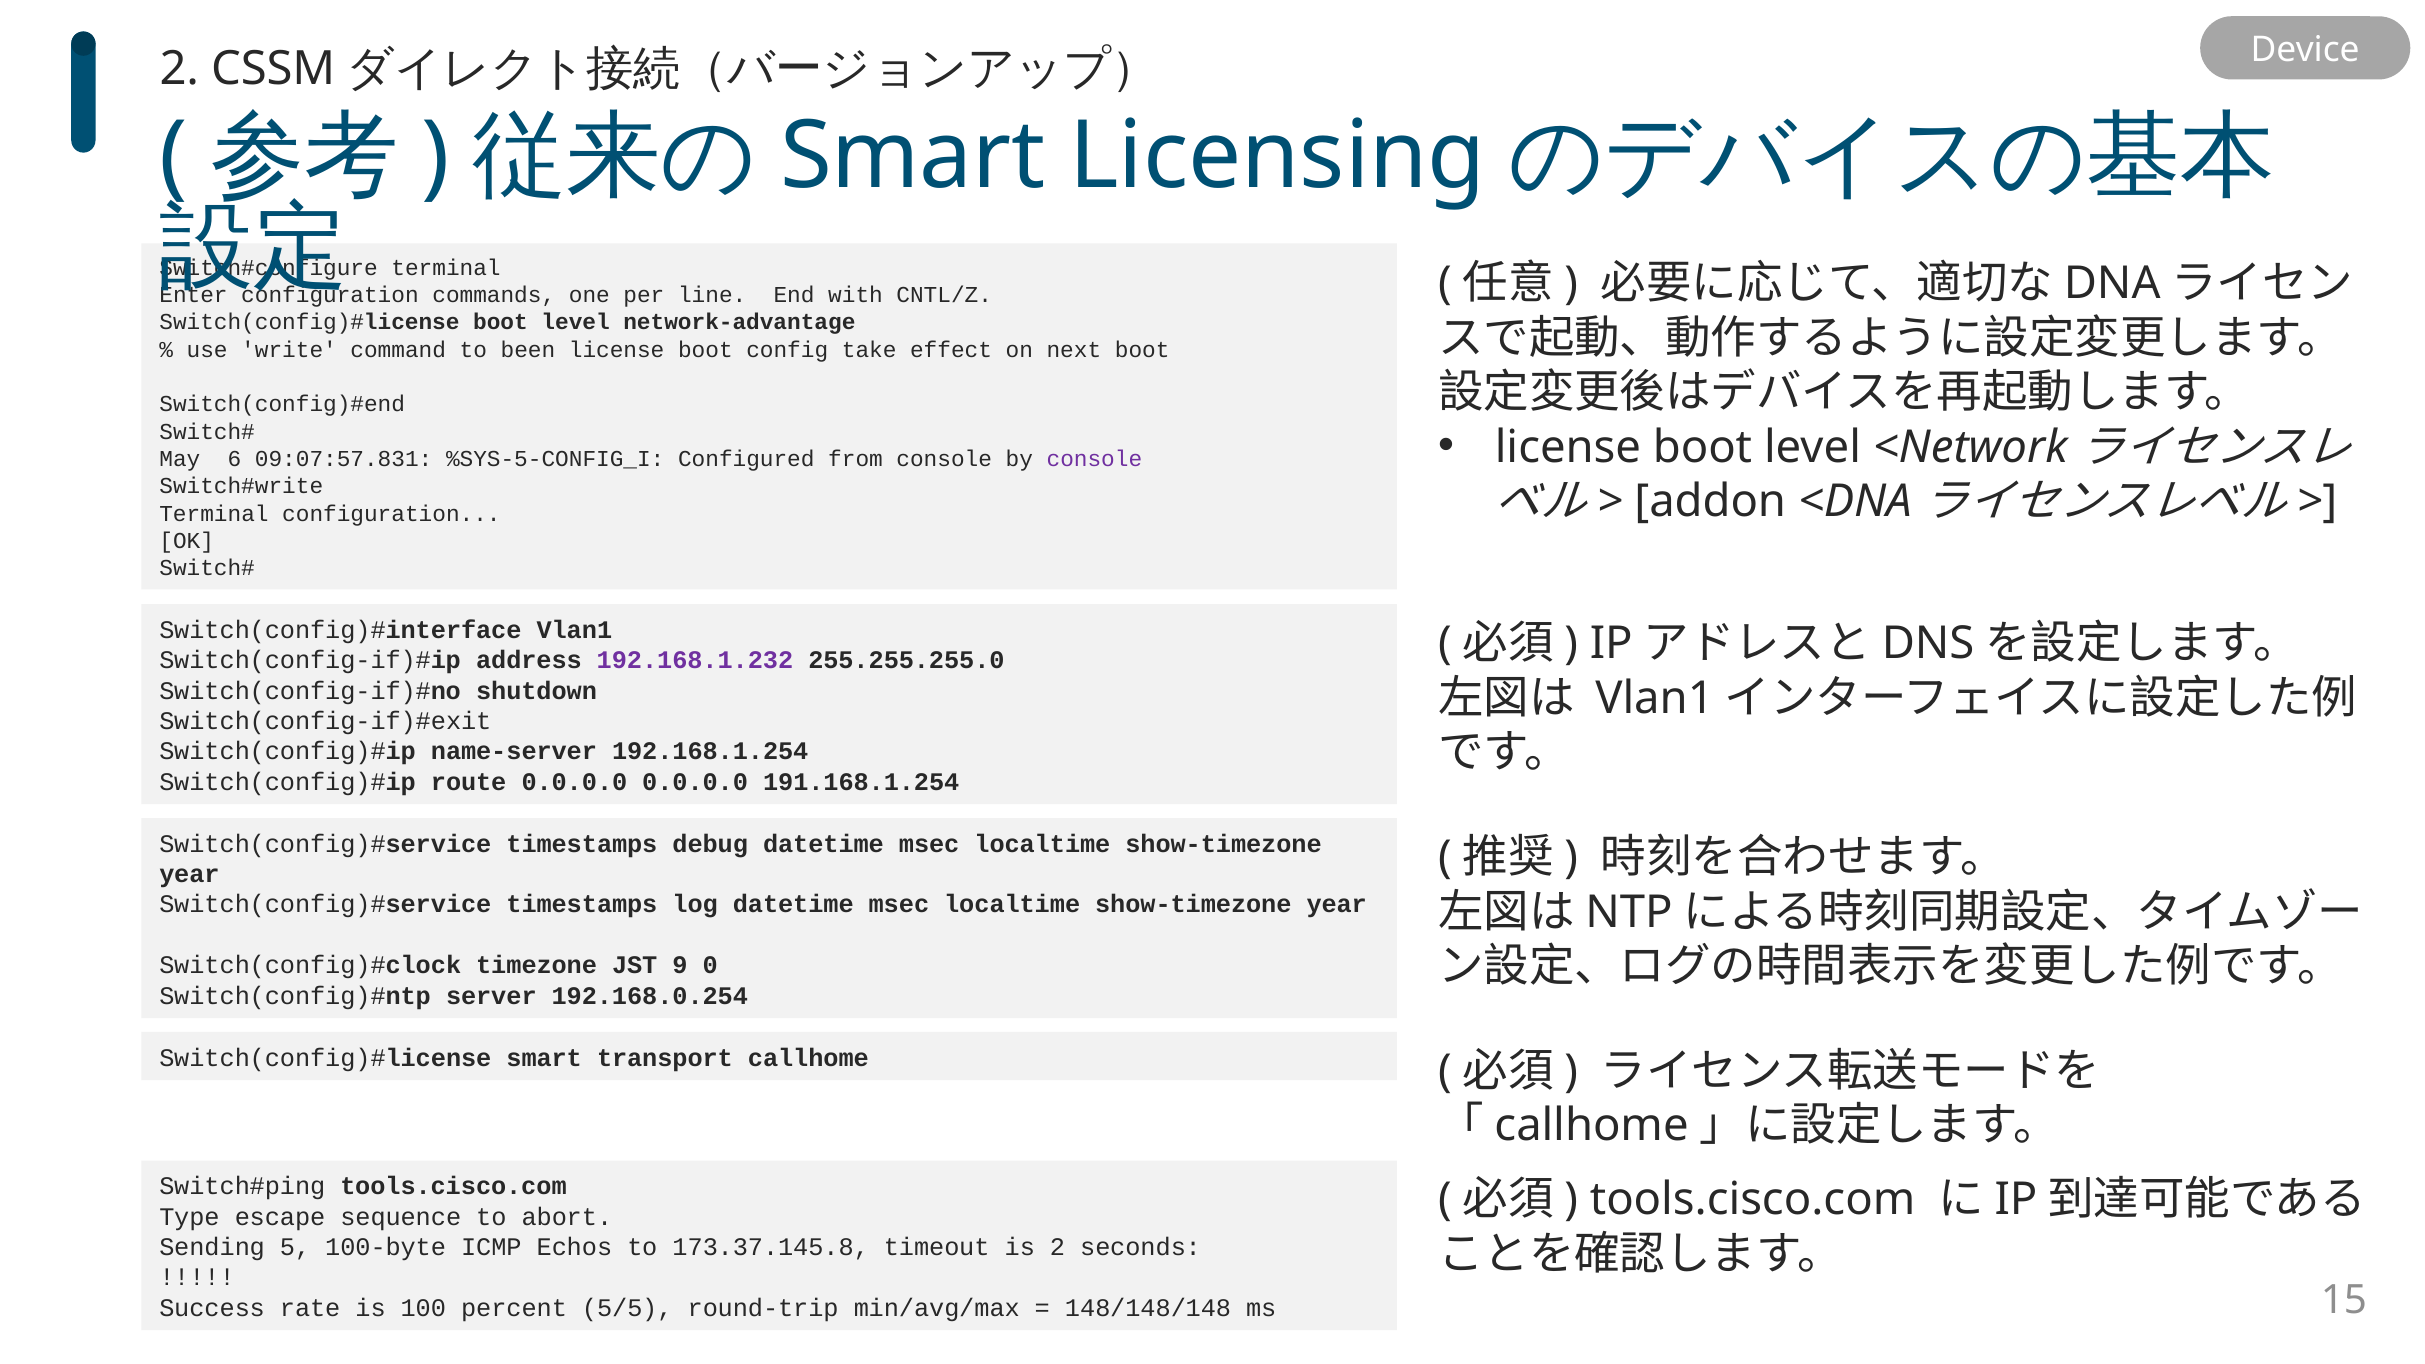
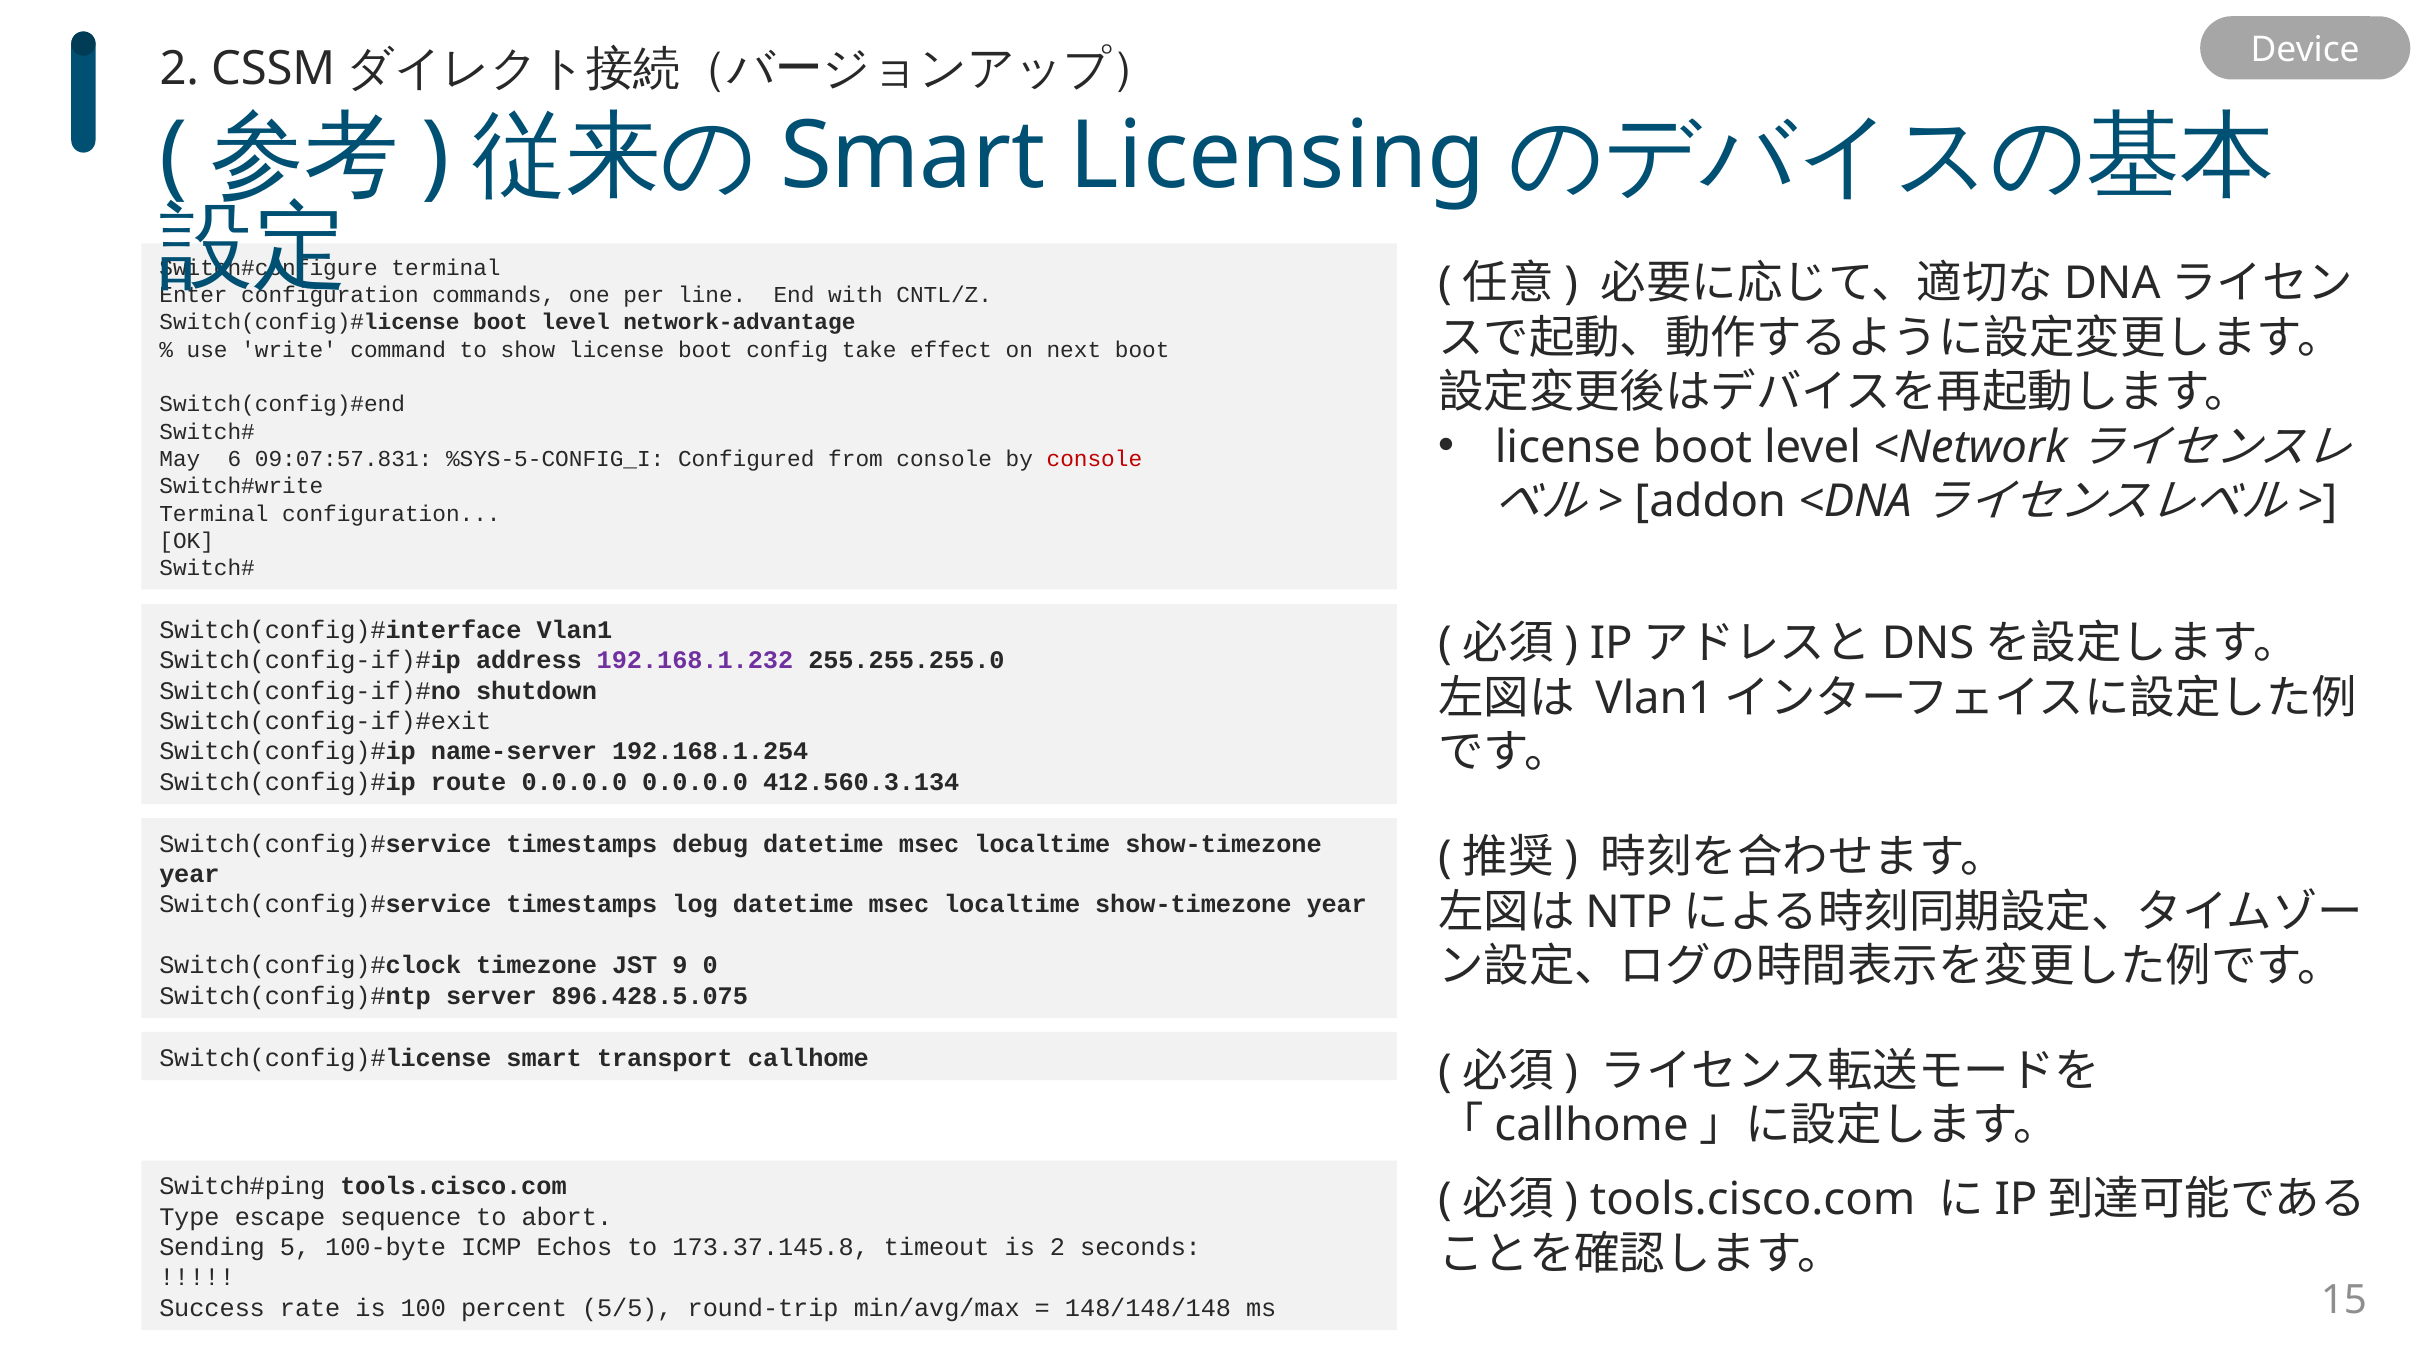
been: been -> show
console at (1094, 459) colour: purple -> red
191.168.1.254: 191.168.1.254 -> 412.560.3.134
192.168.0.254: 192.168.0.254 -> 896.428.5.075
